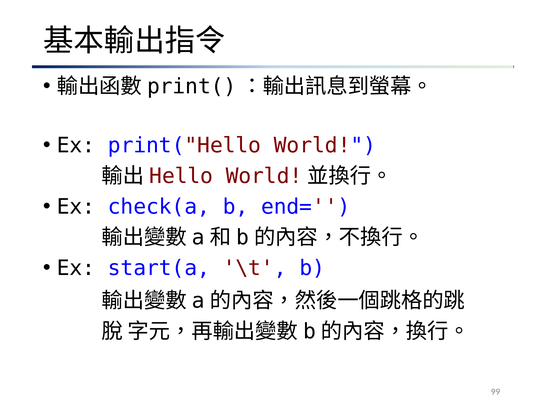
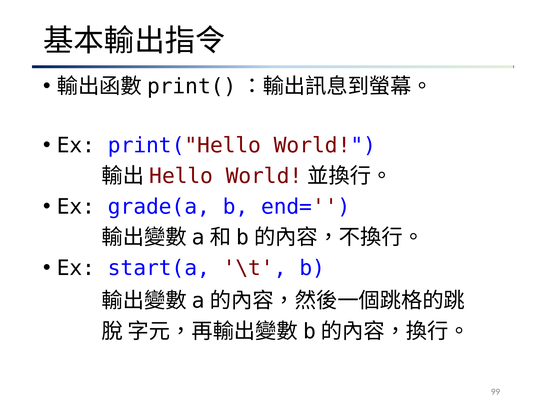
check(a: check(a -> grade(a
